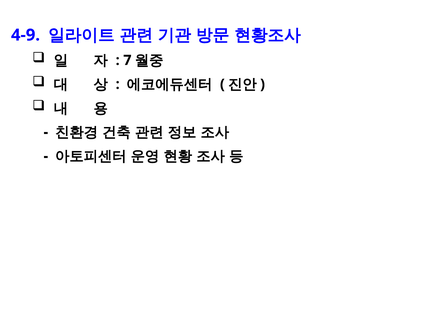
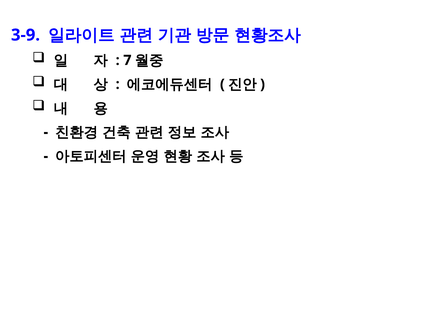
4-9: 4-9 -> 3-9
